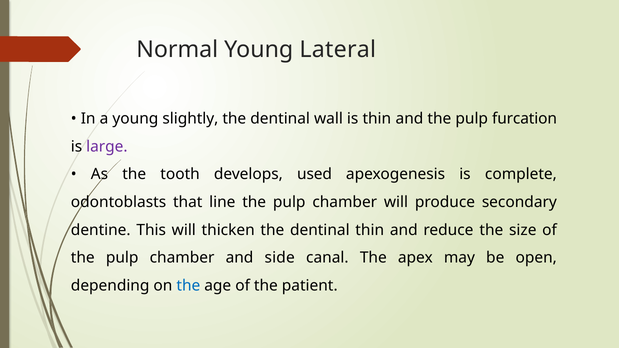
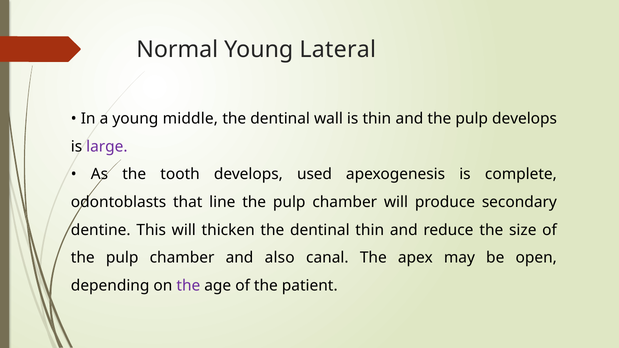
slightly: slightly -> middle
pulp furcation: furcation -> develops
side: side -> also
the at (188, 286) colour: blue -> purple
